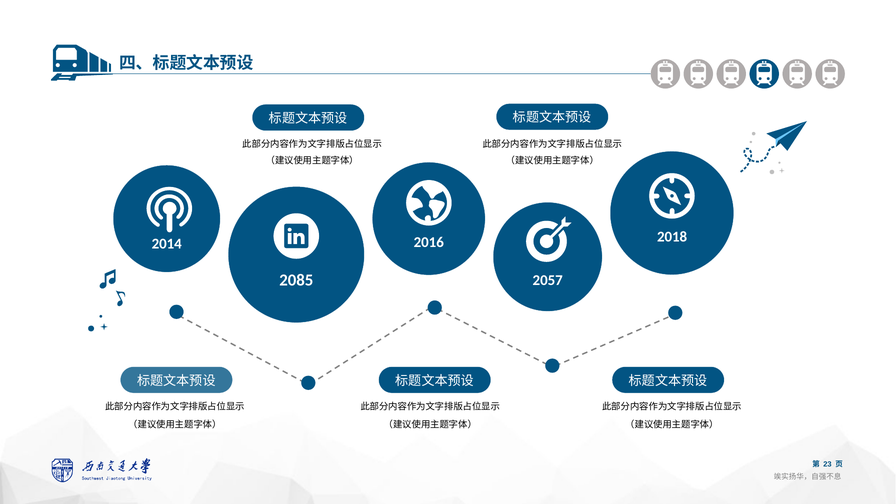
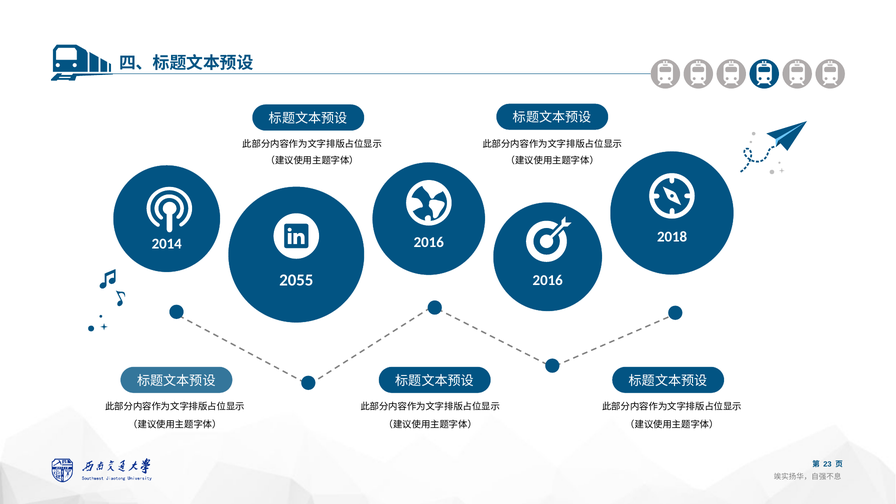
2085: 2085 -> 2055
2057 at (548, 281): 2057 -> 2016
